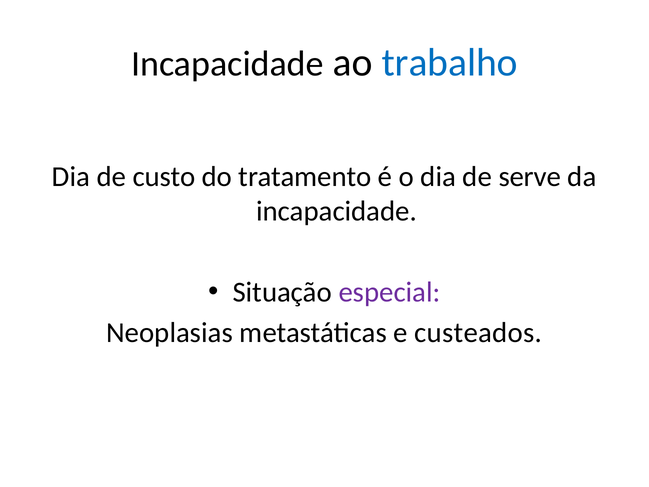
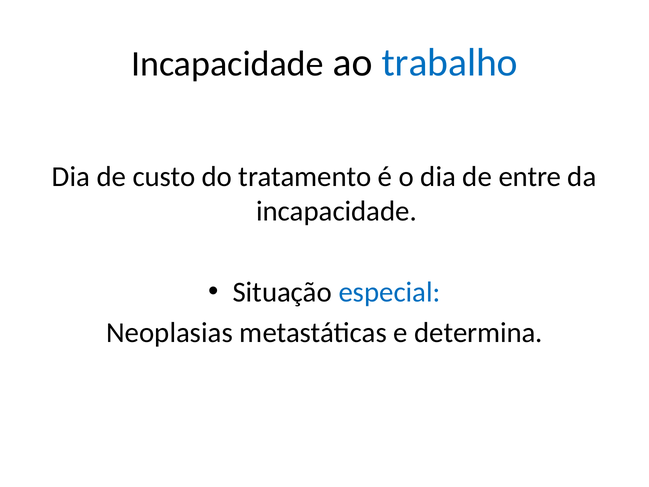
serve: serve -> entre
especial colour: purple -> blue
custeados: custeados -> determina
